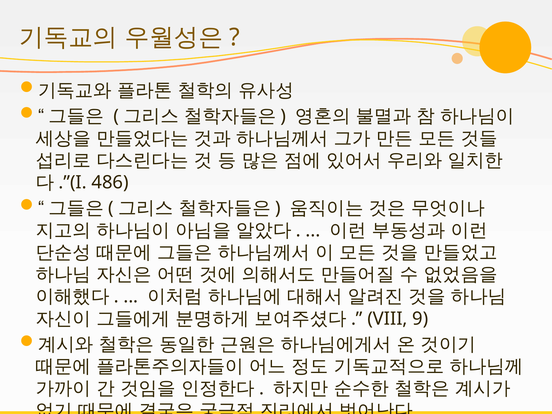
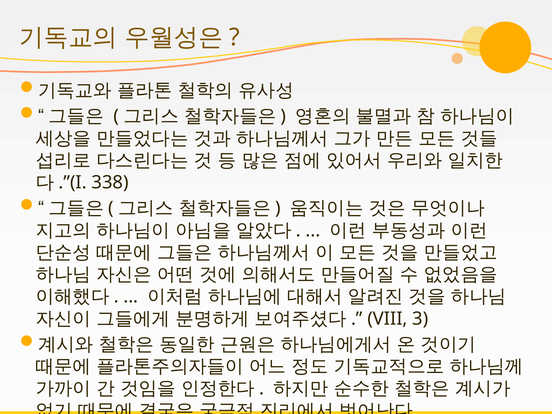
486: 486 -> 338
9: 9 -> 3
